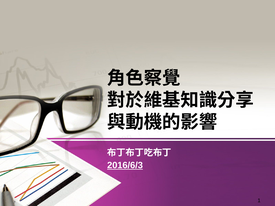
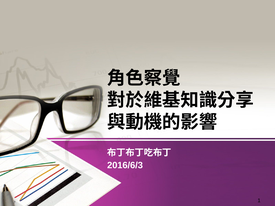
2016/6/3 underline: present -> none
